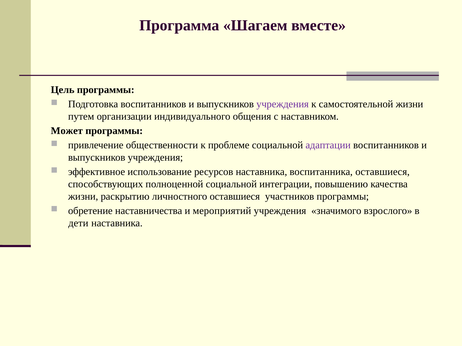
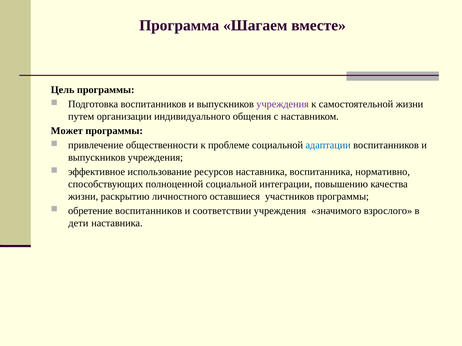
адаптации colour: purple -> blue
воспитанника оставшиеся: оставшиеся -> нормативно
обретение наставничества: наставничества -> воспитанников
мероприятий: мероприятий -> соответствии
